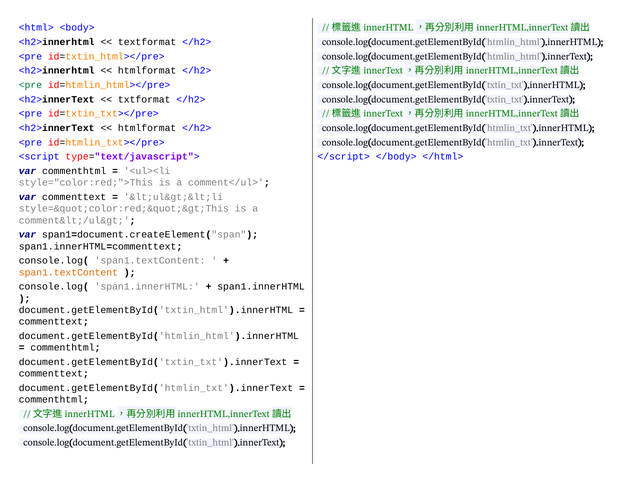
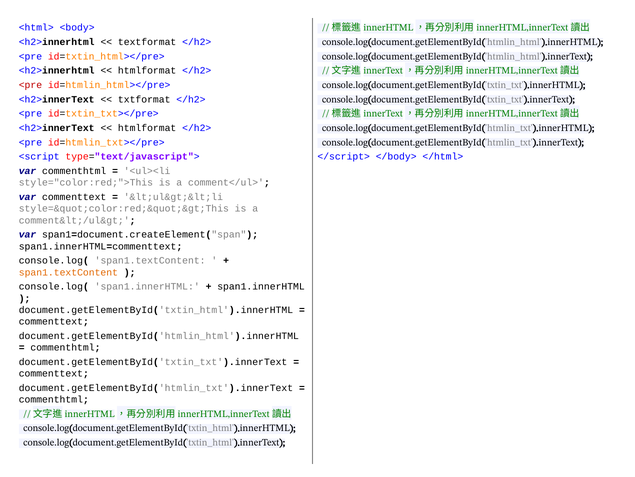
<pre at (30, 85) colour: green -> red
